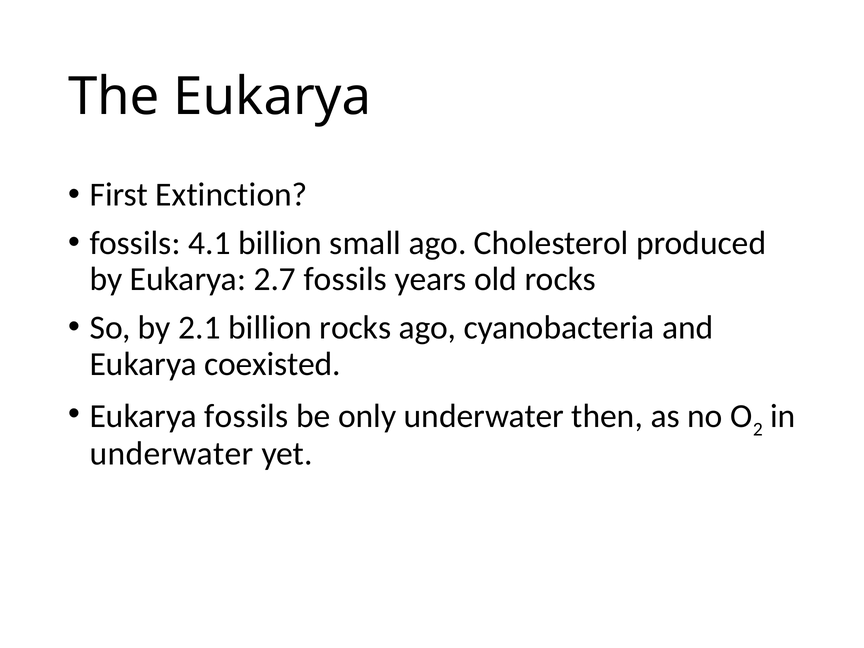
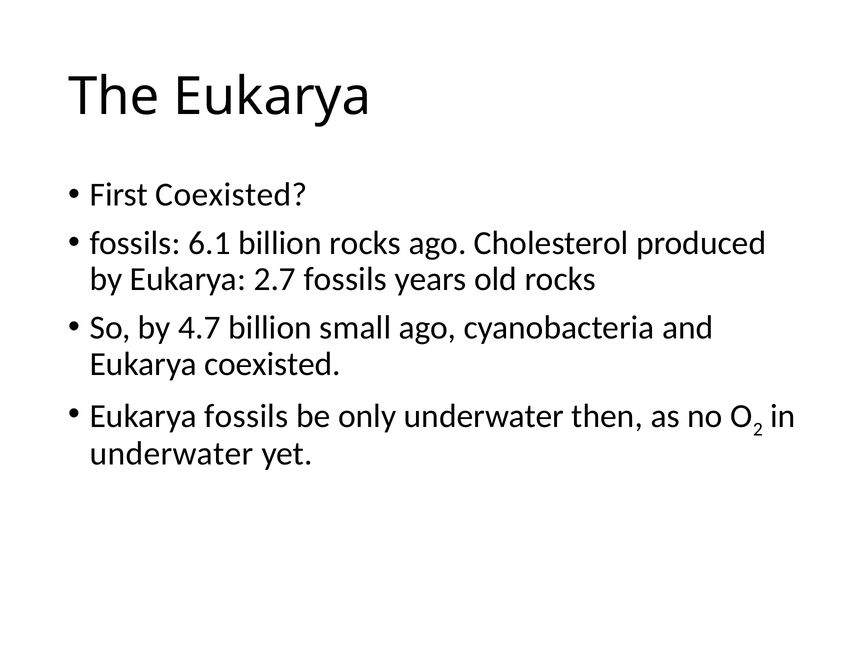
First Extinction: Extinction -> Coexisted
4.1: 4.1 -> 6.1
billion small: small -> rocks
2.1: 2.1 -> 4.7
billion rocks: rocks -> small
